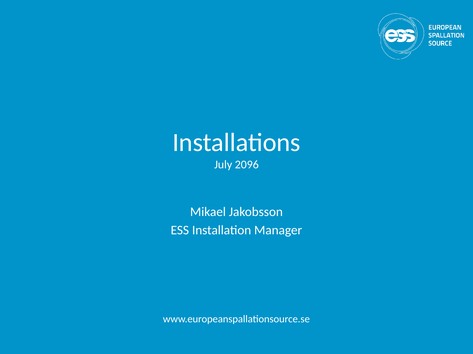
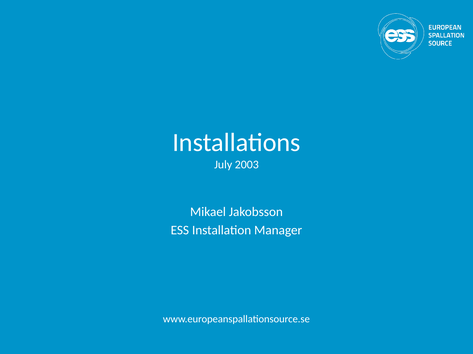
2096: 2096 -> 2003
